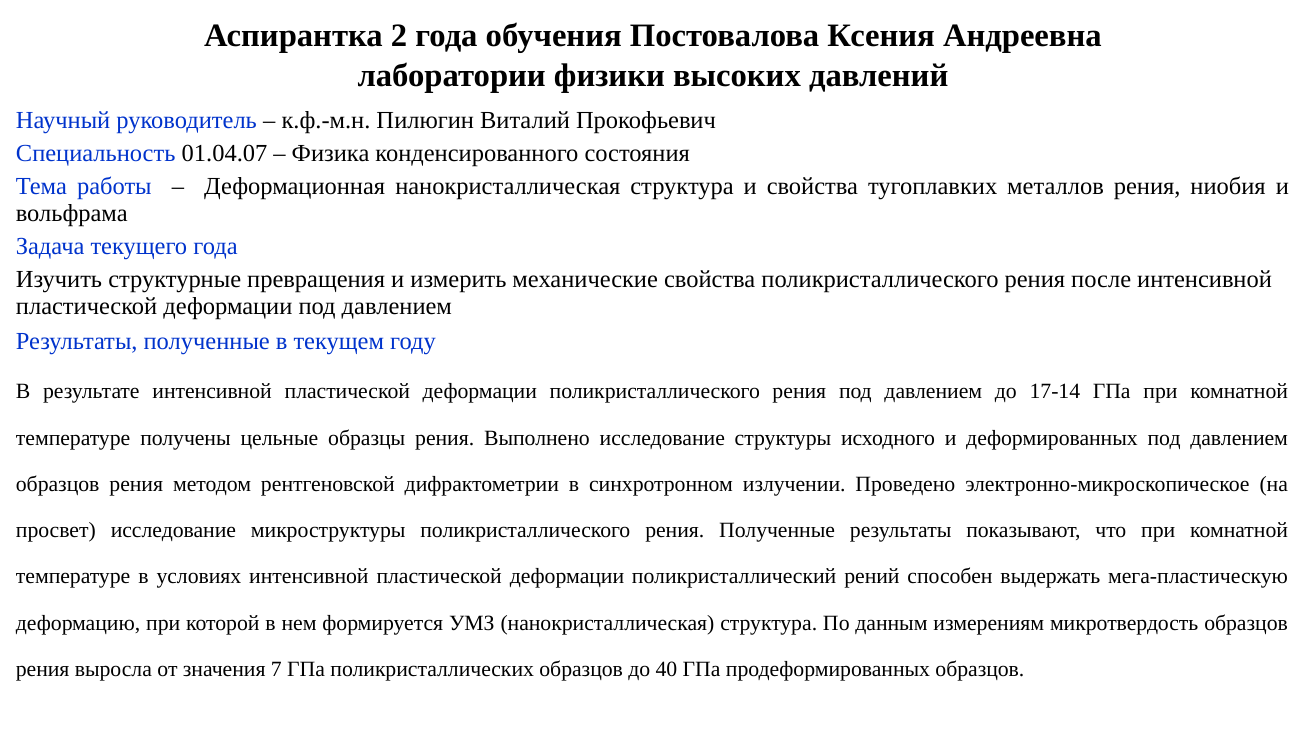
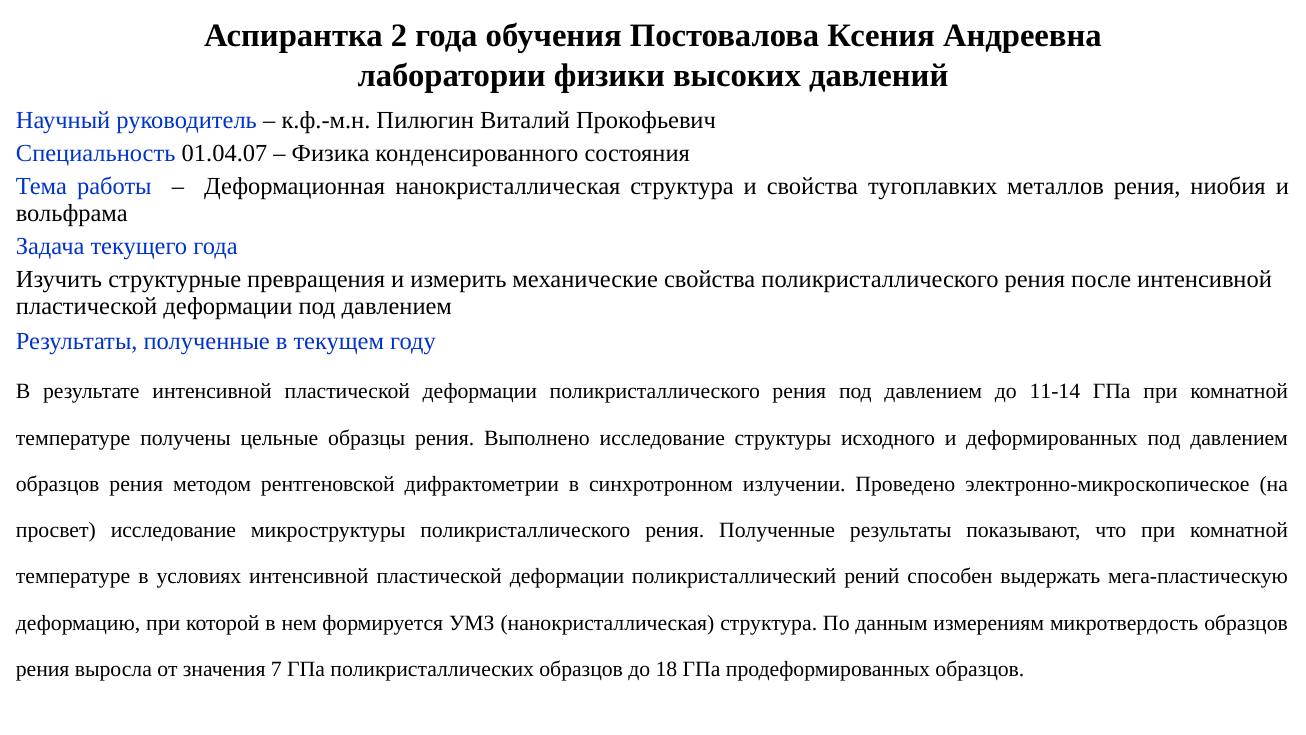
17-14: 17-14 -> 11-14
40: 40 -> 18
